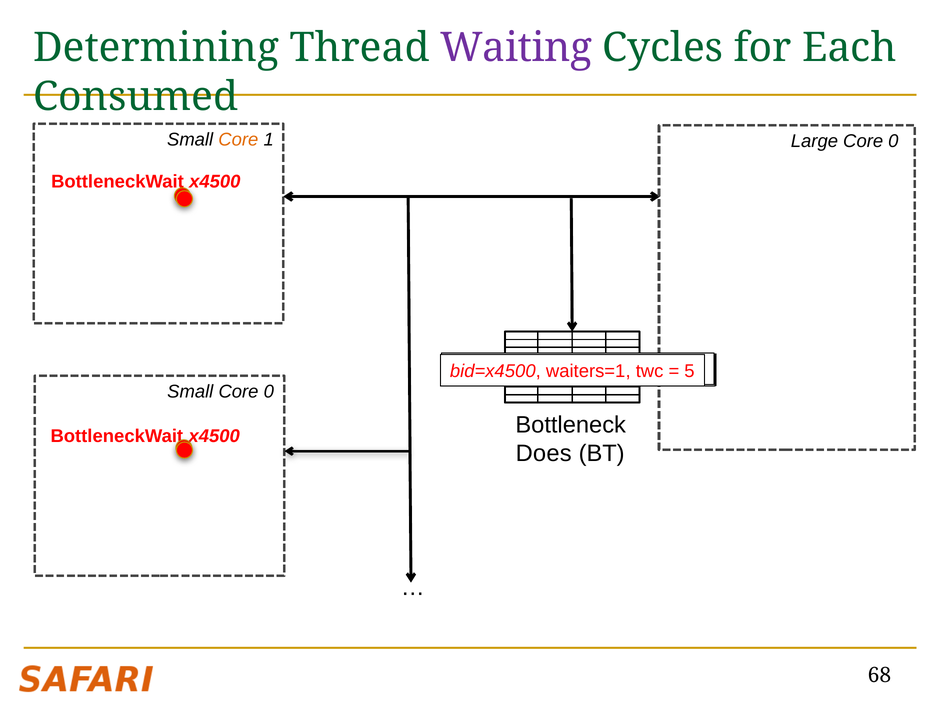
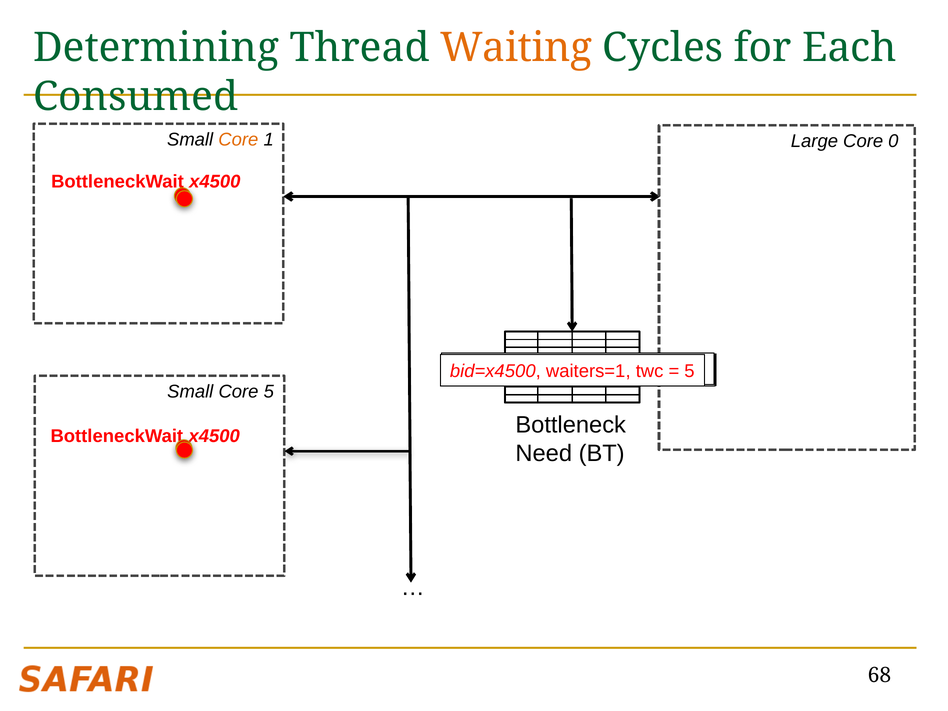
Waiting colour: purple -> orange
Small Core 0: 0 -> 5
Does: Does -> Need
